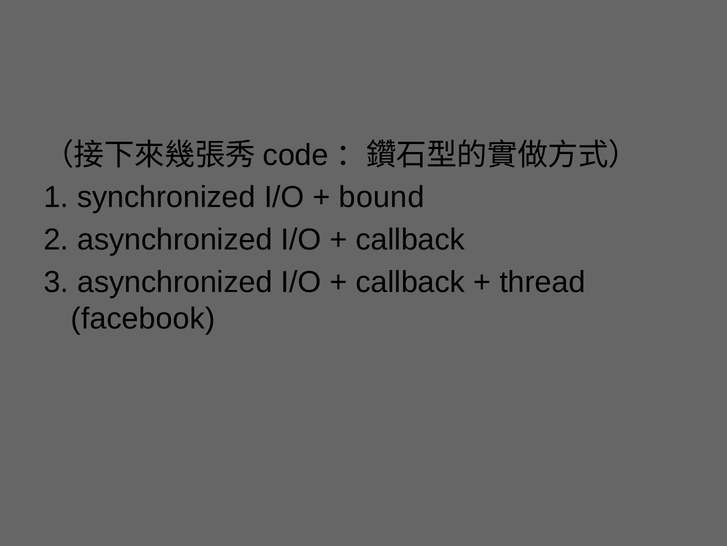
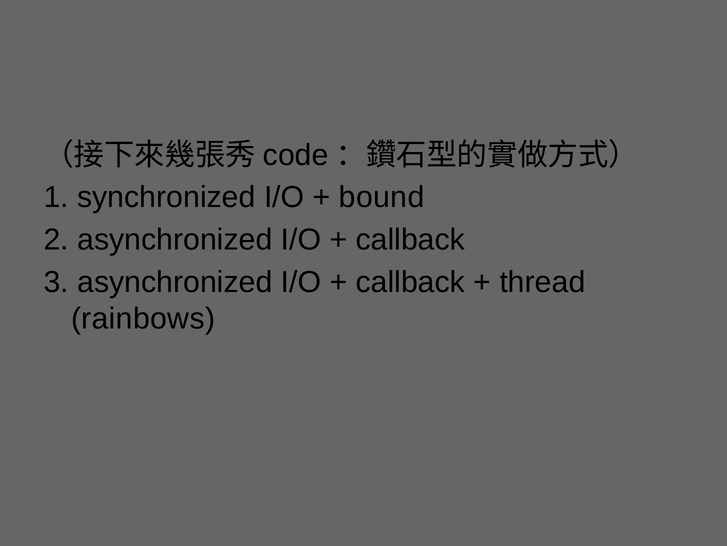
facebook: facebook -> rainbows
